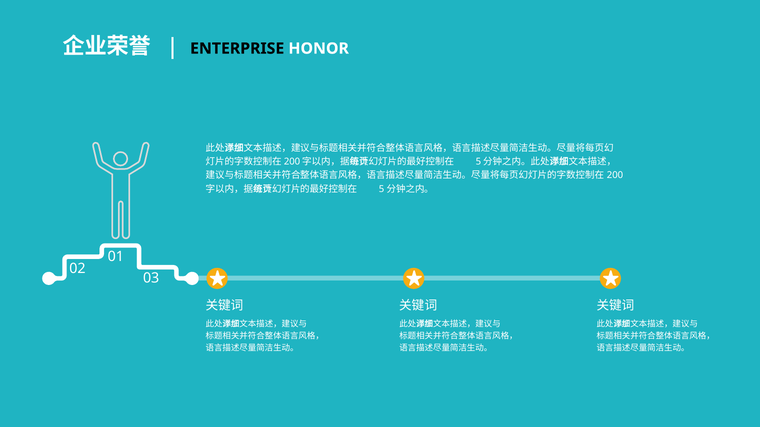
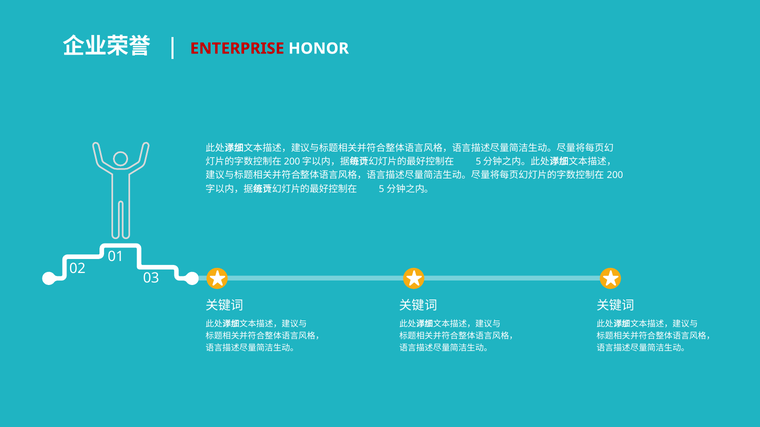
ENTERPRISE colour: black -> red
